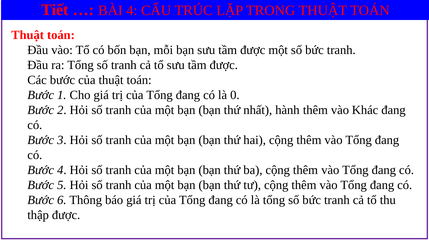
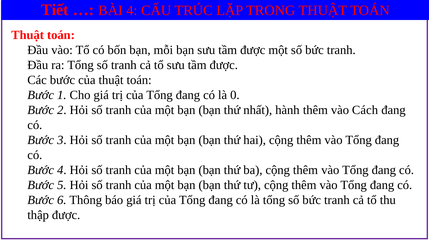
Khác: Khác -> Cách
